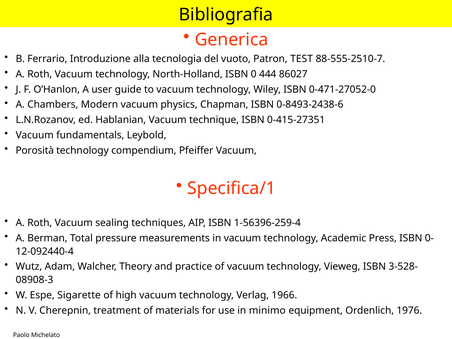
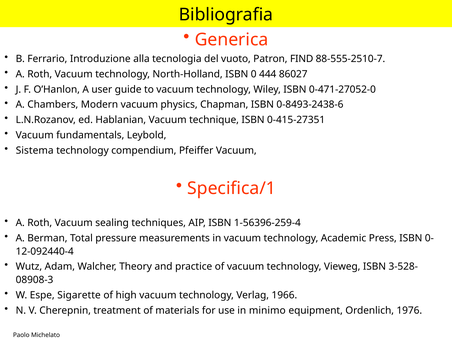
TEST: TEST -> FIND
Porosità: Porosità -> Sistema
